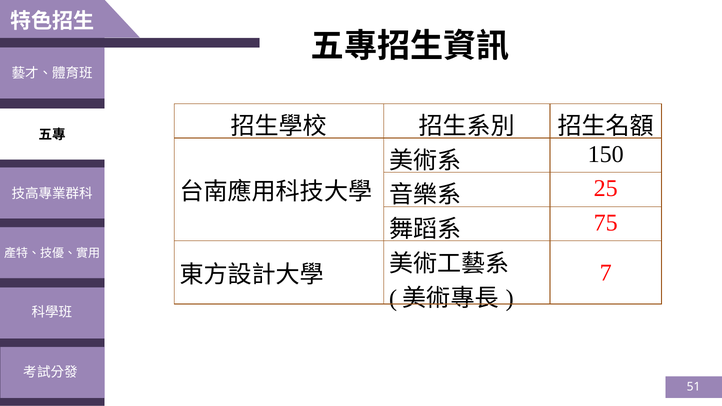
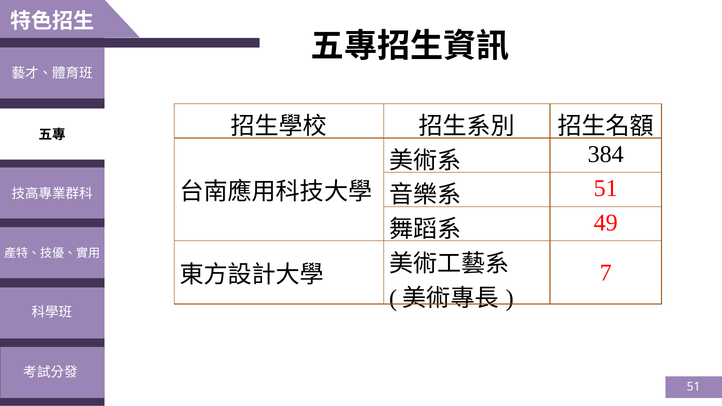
150: 150 -> 384
25 at (606, 189): 25 -> 51
75: 75 -> 49
